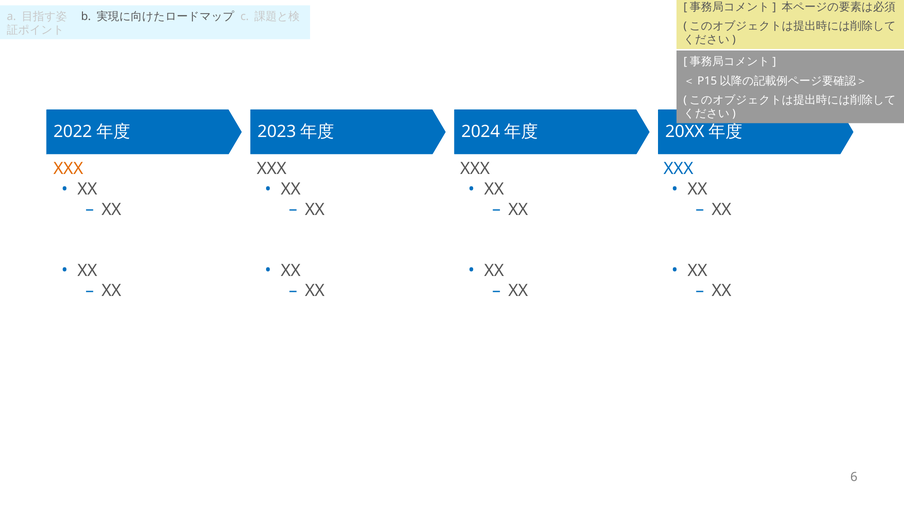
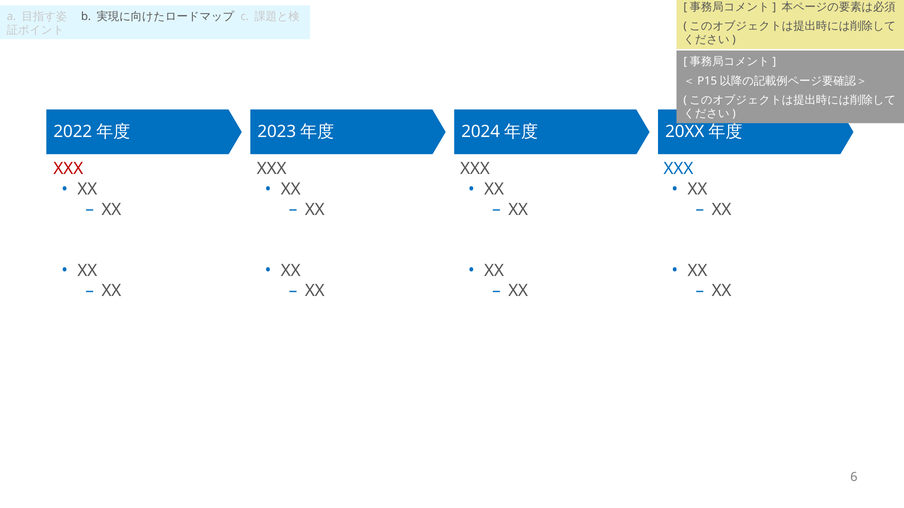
XXX at (68, 169) colour: orange -> red
